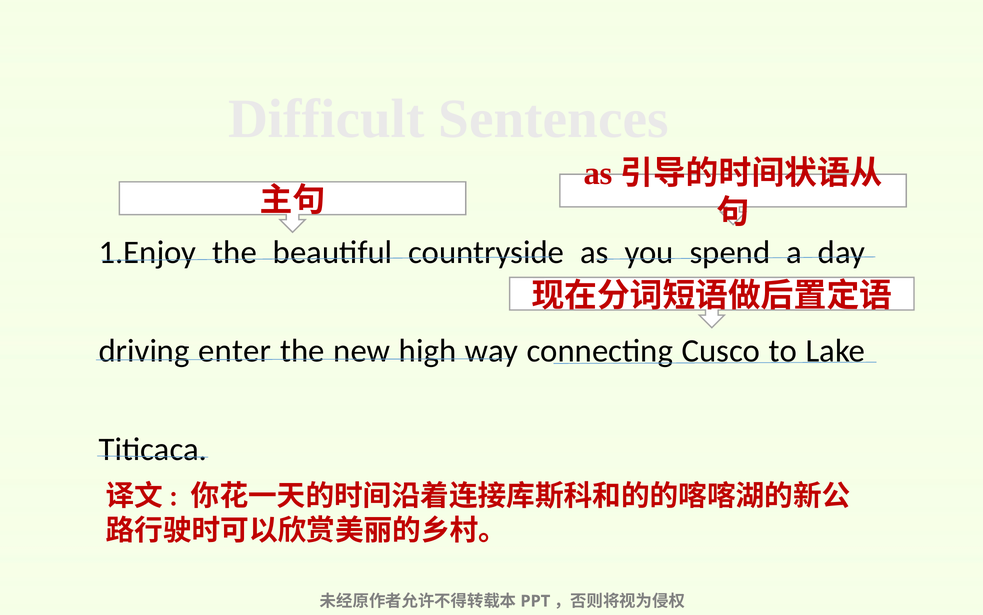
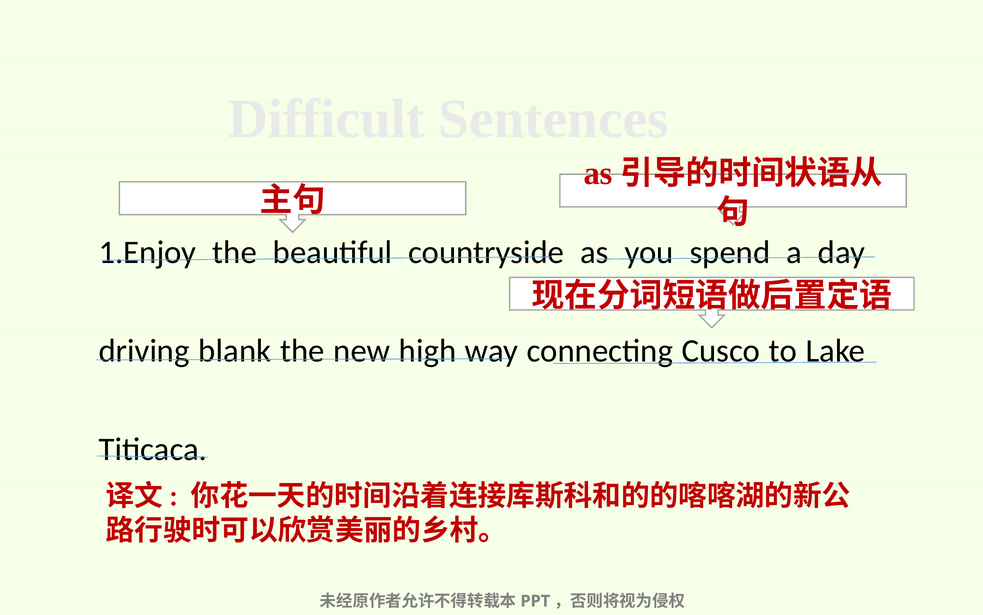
enter: enter -> blank
